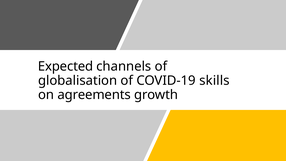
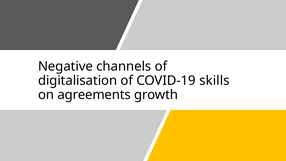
Expected: Expected -> Negative
globalisation: globalisation -> digitalisation
